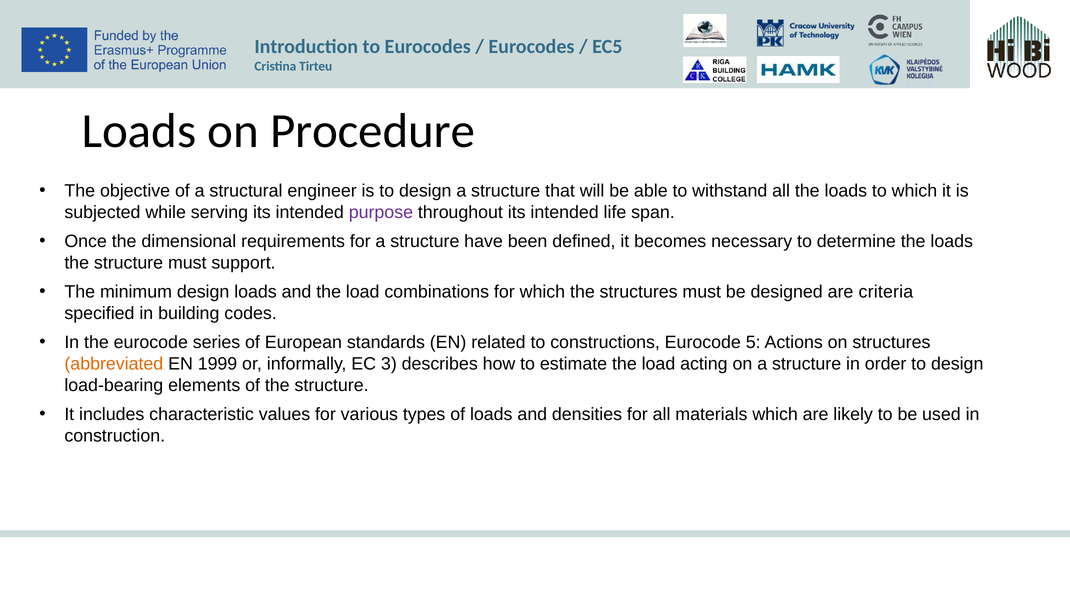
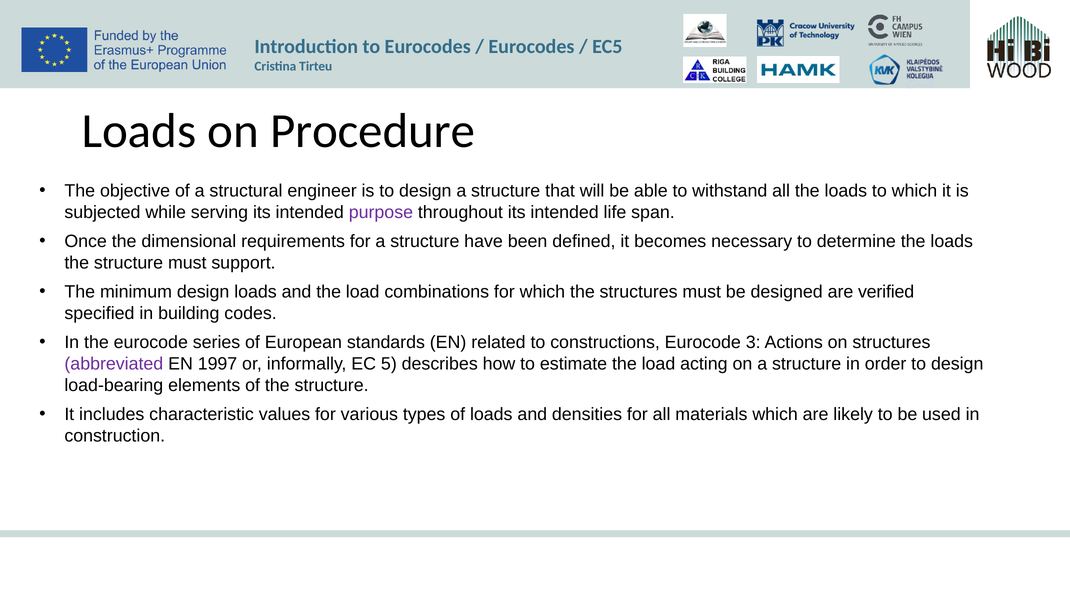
criteria: criteria -> verified
5: 5 -> 3
abbreviated colour: orange -> purple
1999: 1999 -> 1997
3: 3 -> 5
